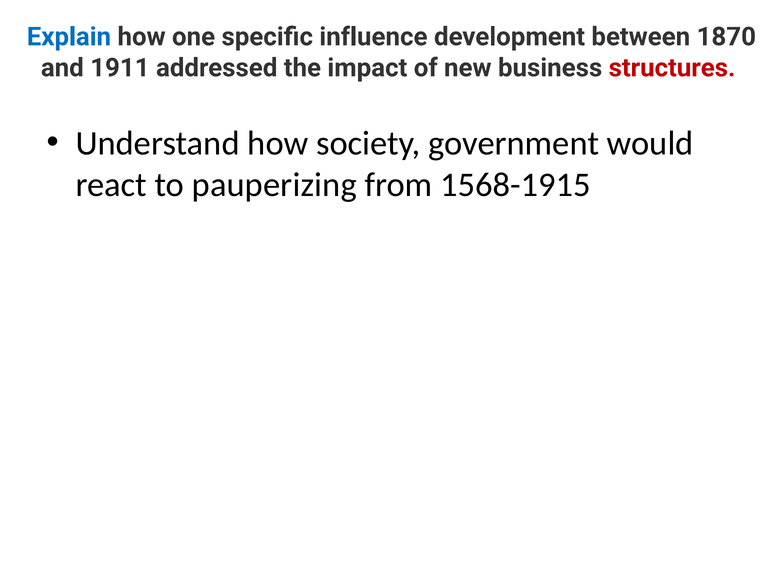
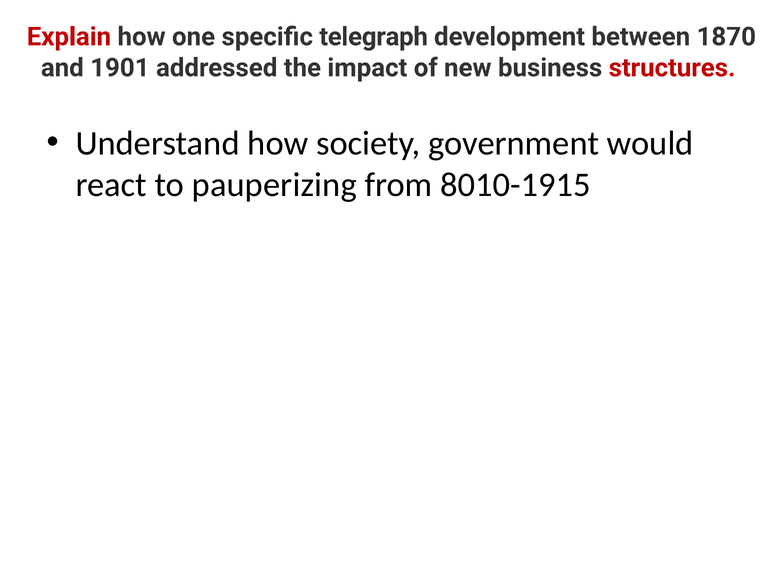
Explain colour: blue -> red
influence: influence -> telegraph
1911: 1911 -> 1901
1568-1915: 1568-1915 -> 8010-1915
